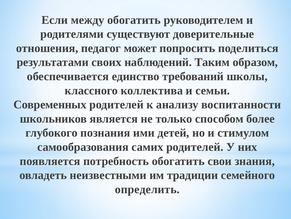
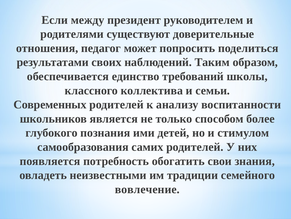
между обогатить: обогатить -> президент
определить: определить -> вовлечение
